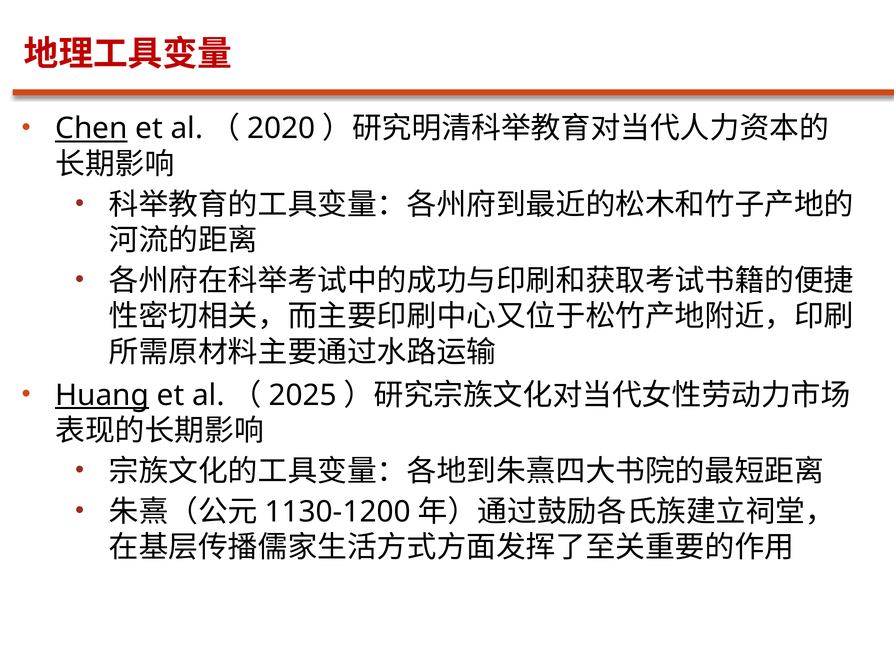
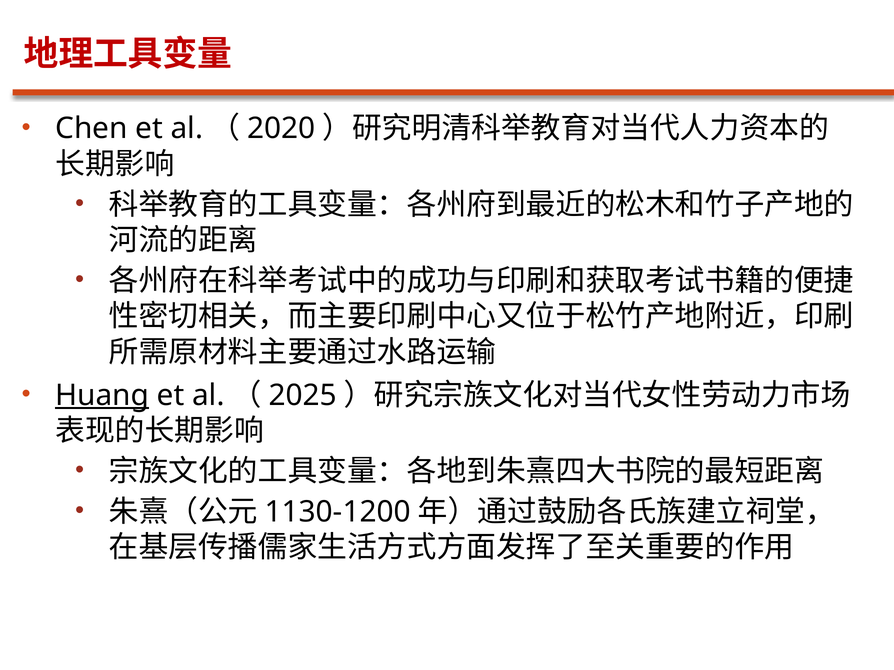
Chen underline: present -> none
